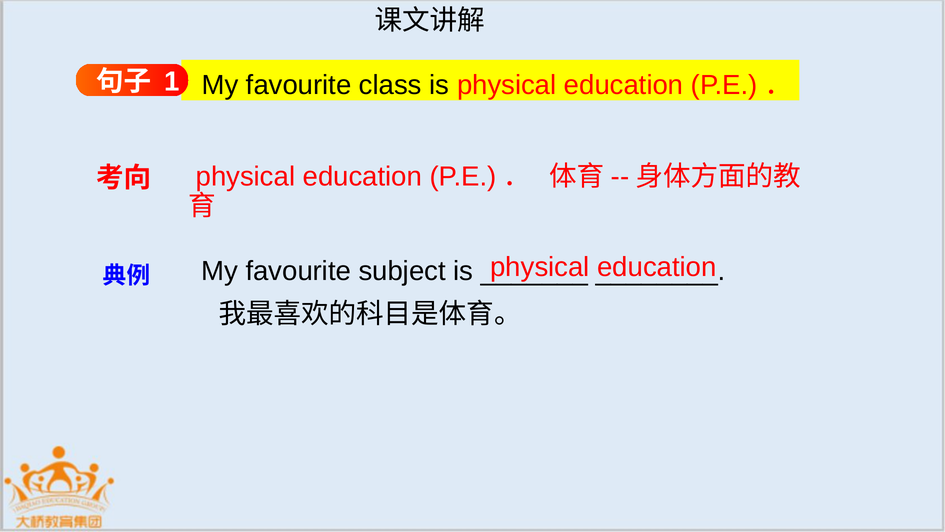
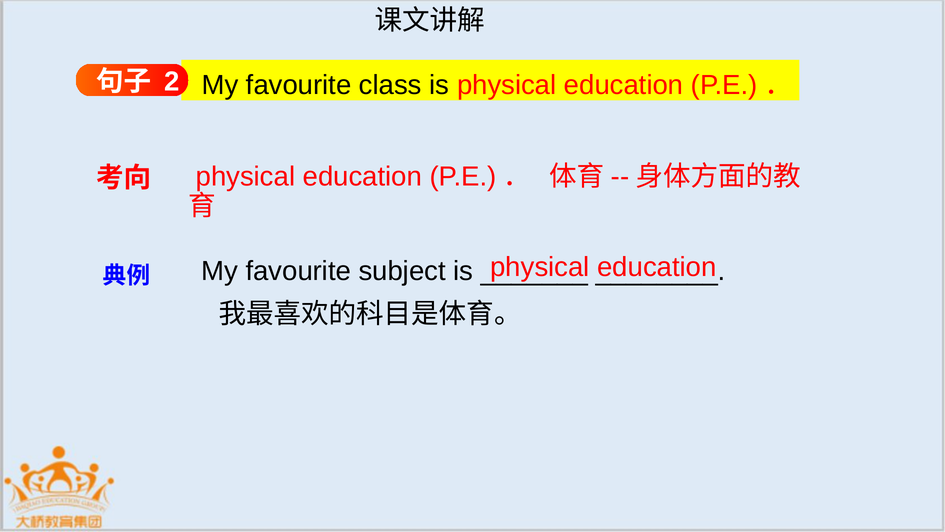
1: 1 -> 2
